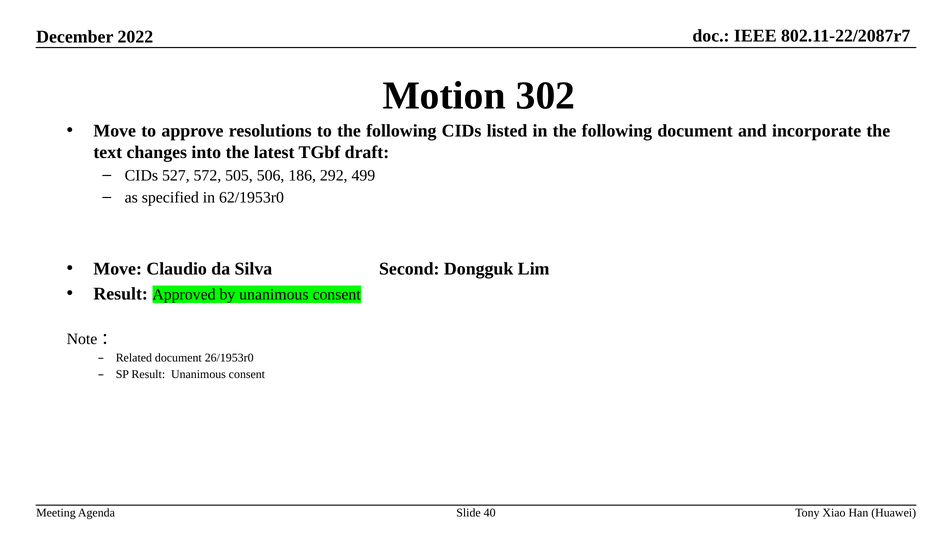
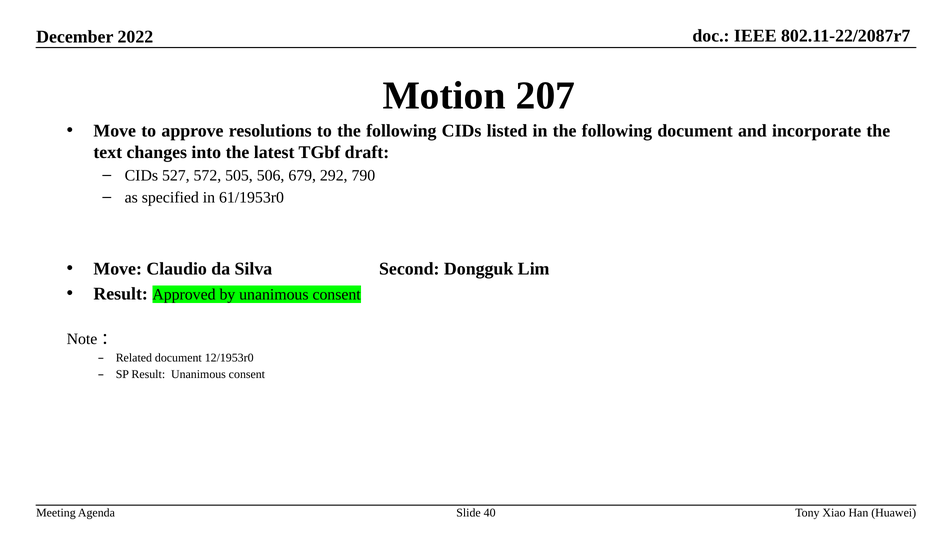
302: 302 -> 207
186: 186 -> 679
499: 499 -> 790
62/1953r0: 62/1953r0 -> 61/1953r0
26/1953r0: 26/1953r0 -> 12/1953r0
